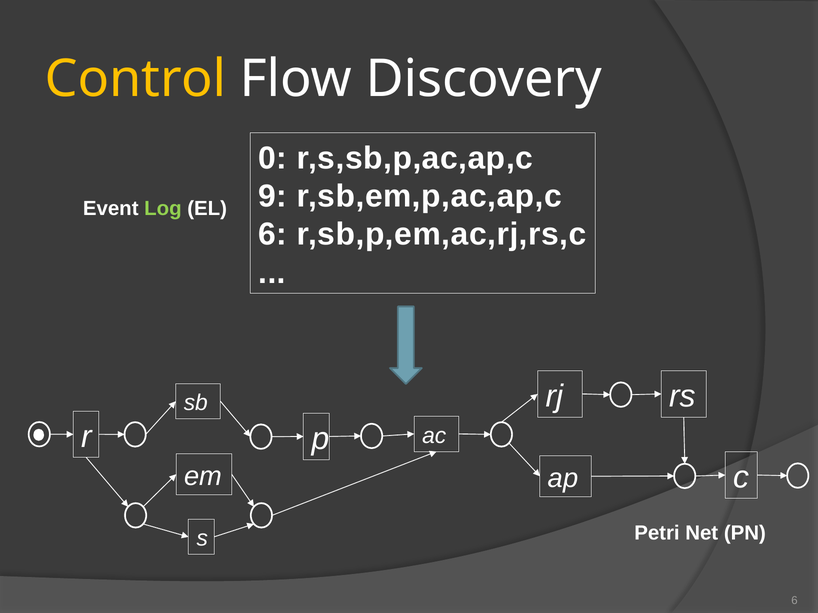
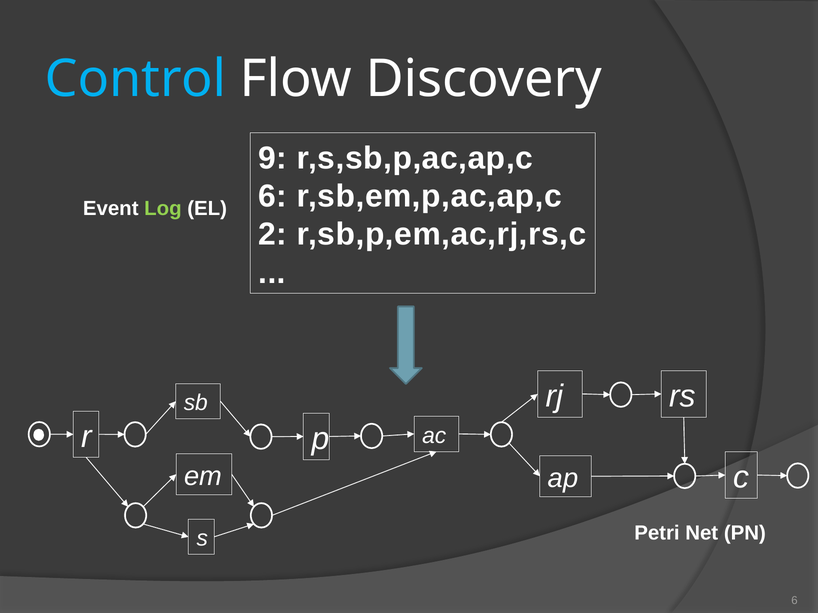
Control colour: yellow -> light blue
0: 0 -> 9
9 at (272, 196): 9 -> 6
6 at (272, 235): 6 -> 2
